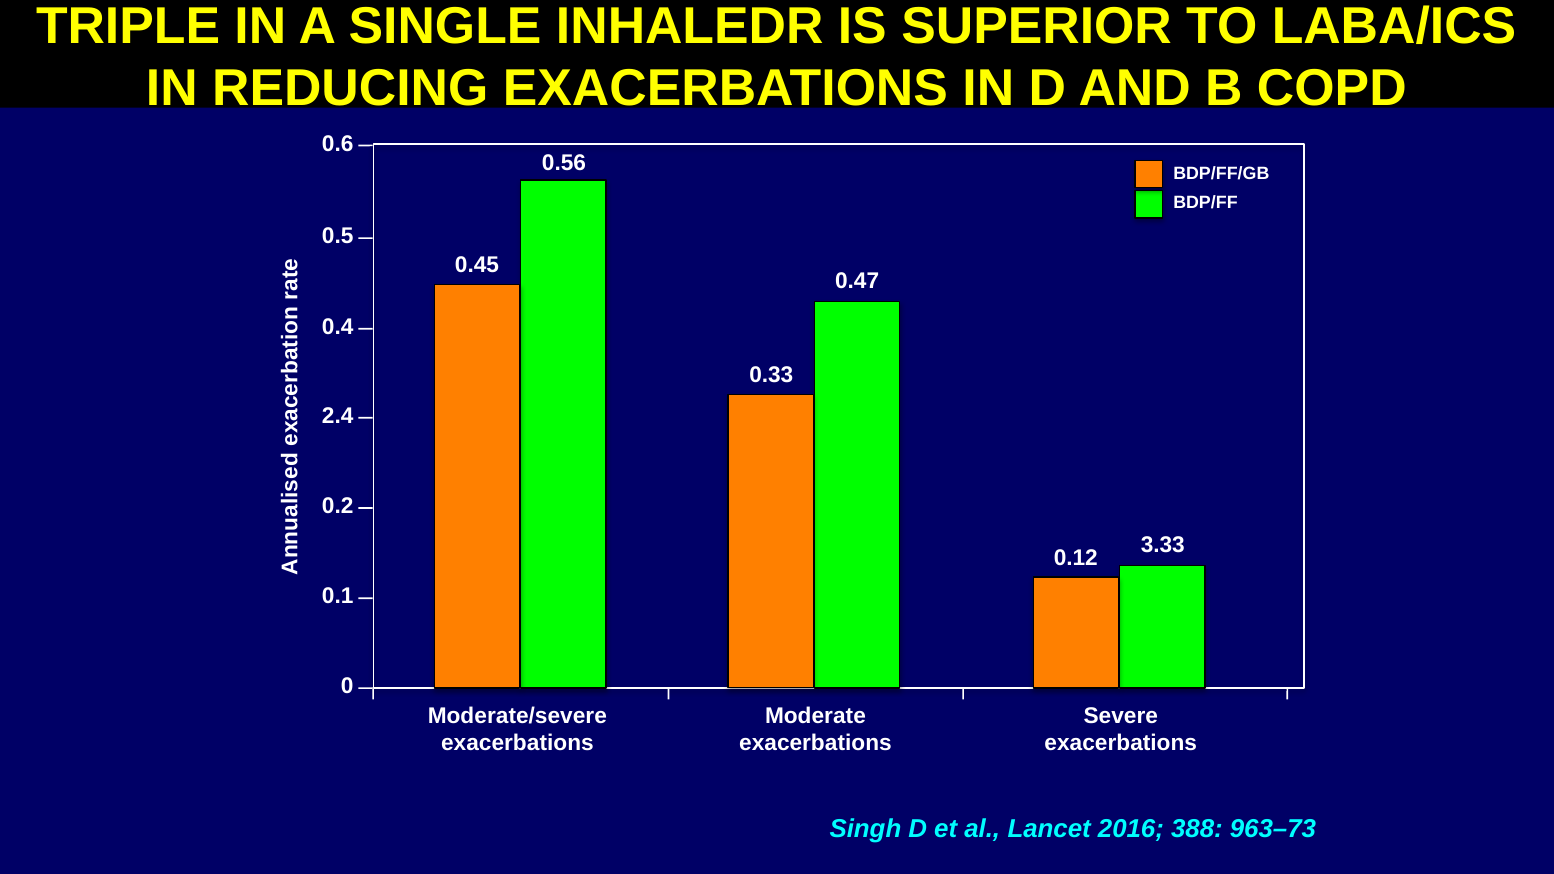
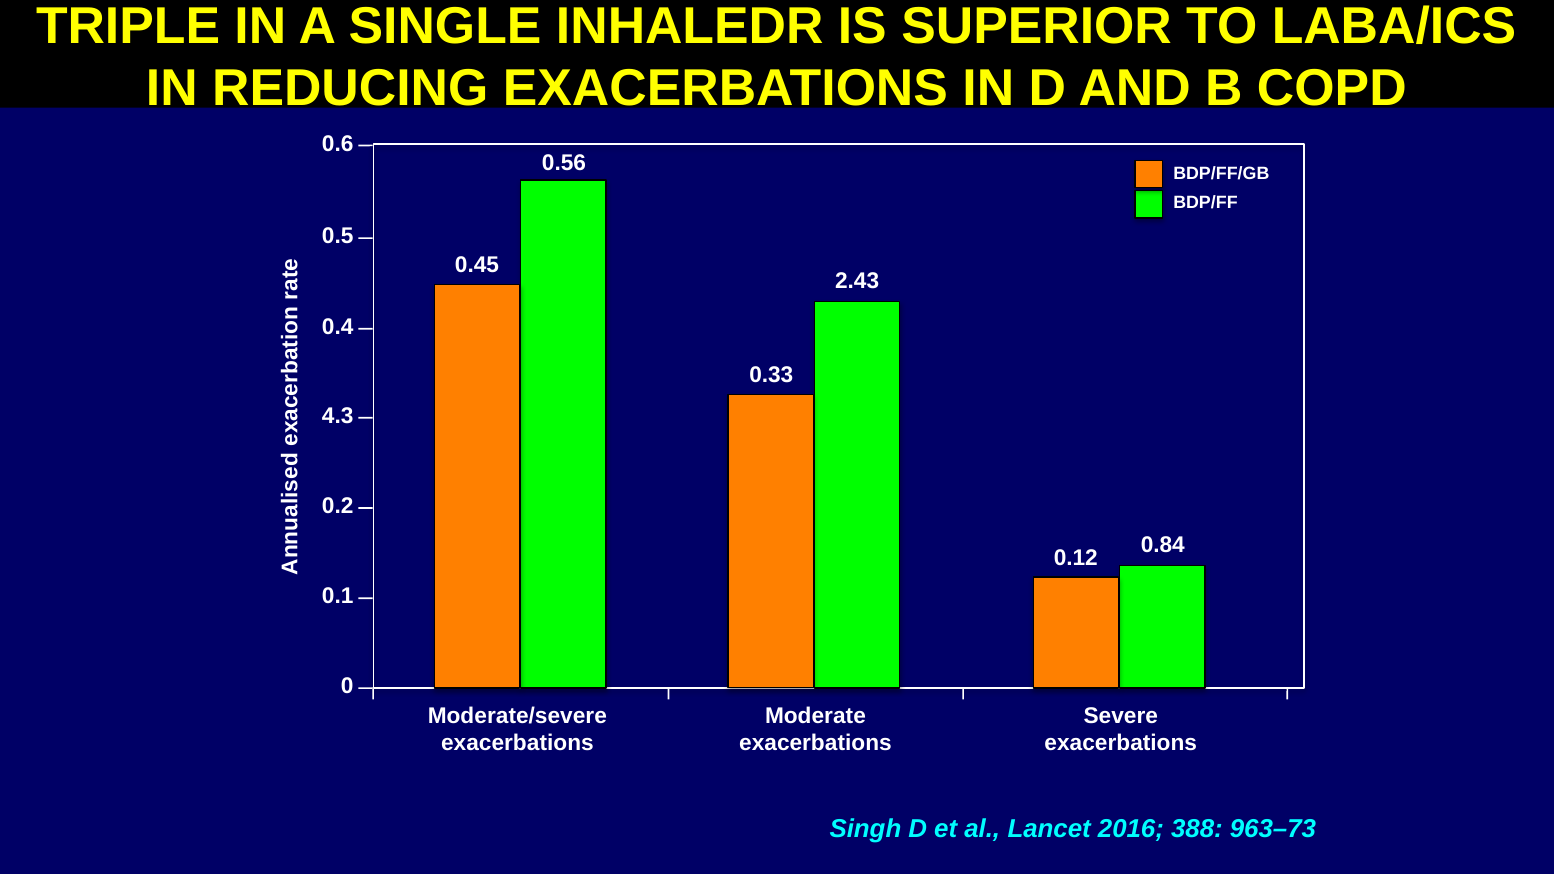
0.47: 0.47 -> 2.43
2.4: 2.4 -> 4.3
3.33: 3.33 -> 0.84
